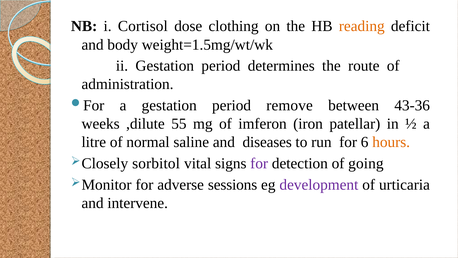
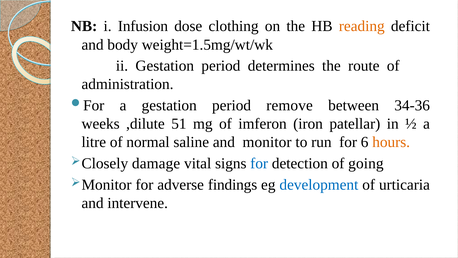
Cortisol: Cortisol -> Infusion
43-36: 43-36 -> 34-36
55: 55 -> 51
diseases: diseases -> monitor
sorbitol: sorbitol -> damage
for at (259, 163) colour: purple -> blue
sessions: sessions -> findings
development colour: purple -> blue
